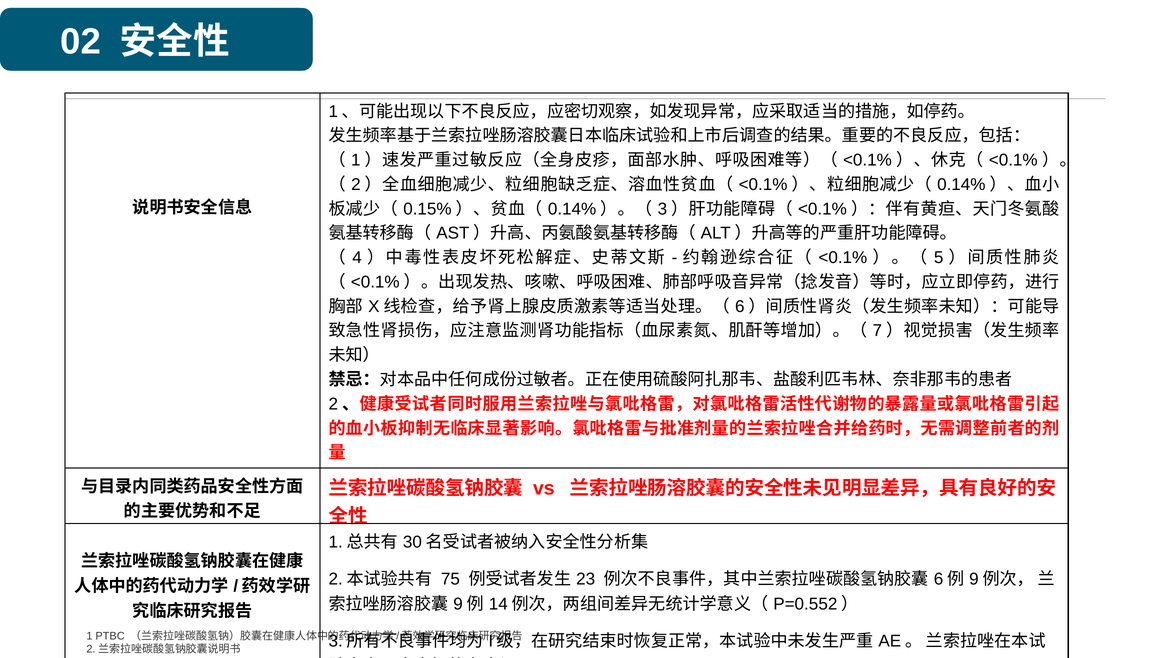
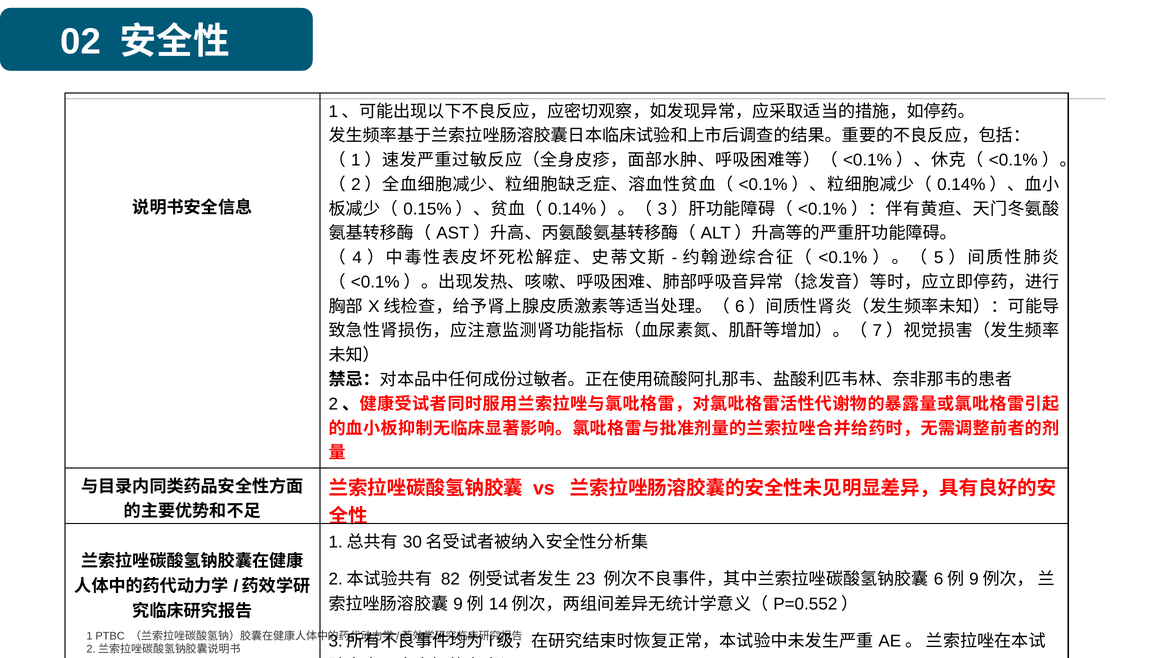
75: 75 -> 82
